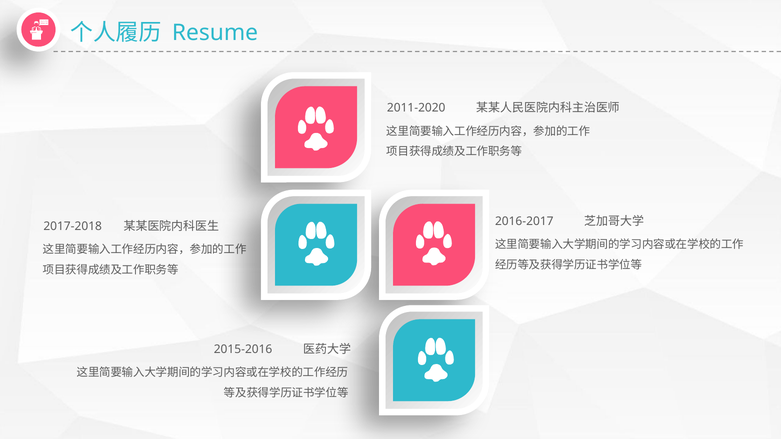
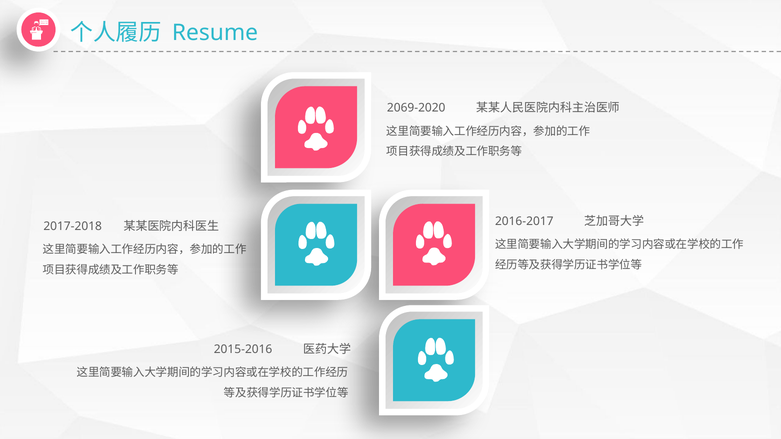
2011-2020: 2011-2020 -> 2069-2020
